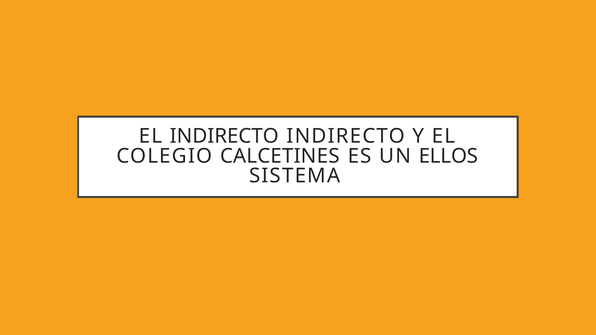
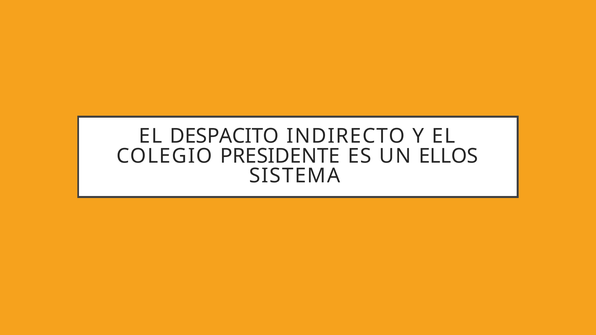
EL INDIRECTO: INDIRECTO -> DESPACITO
CALCETINES: CALCETINES -> PRESIDENTE
